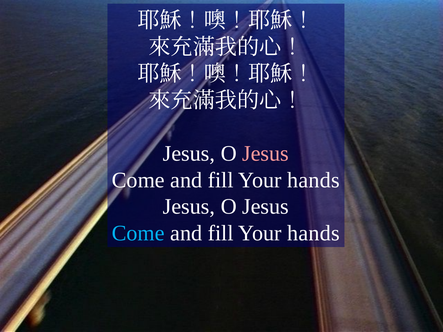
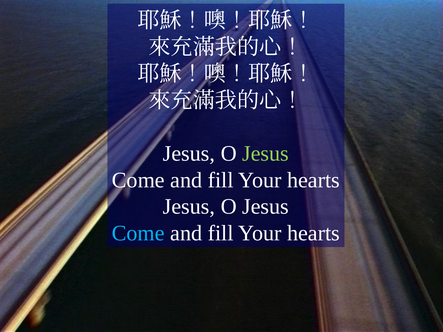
Jesus at (266, 154) colour: pink -> light green
hands at (313, 180): hands -> hearts
hands at (313, 233): hands -> hearts
